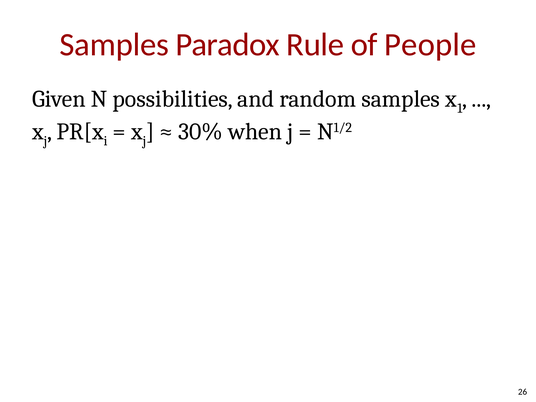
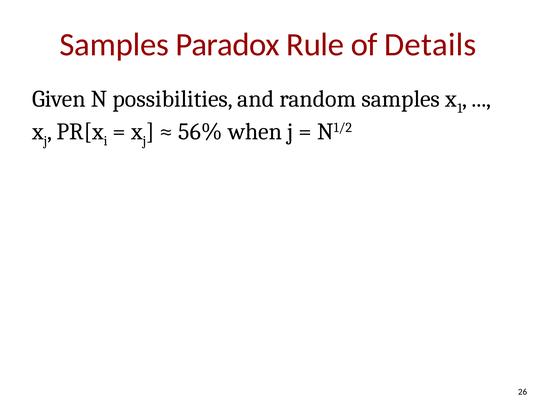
People: People -> Details
30%: 30% -> 56%
